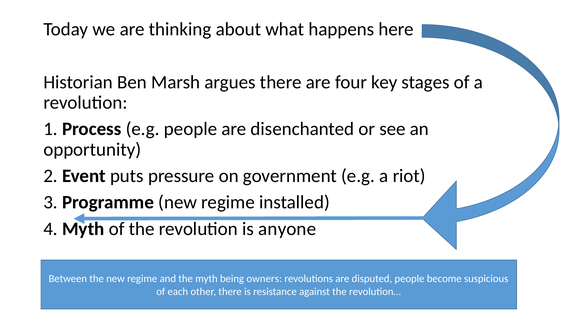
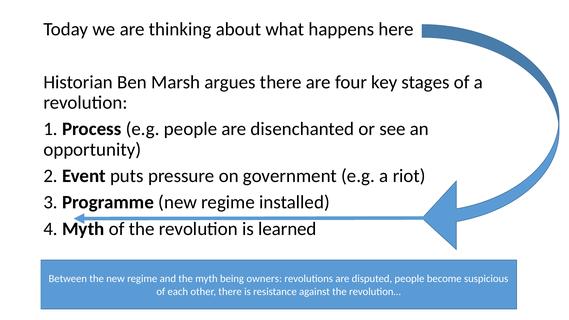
anyone: anyone -> learned
